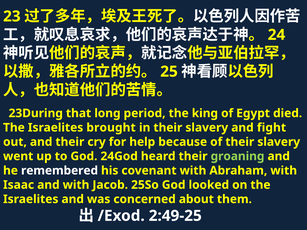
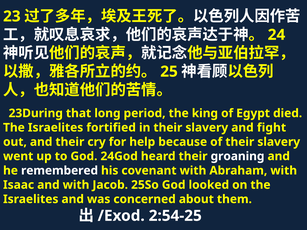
brought: brought -> fortified
groaning colour: light green -> white
2:49-25: 2:49-25 -> 2:54-25
